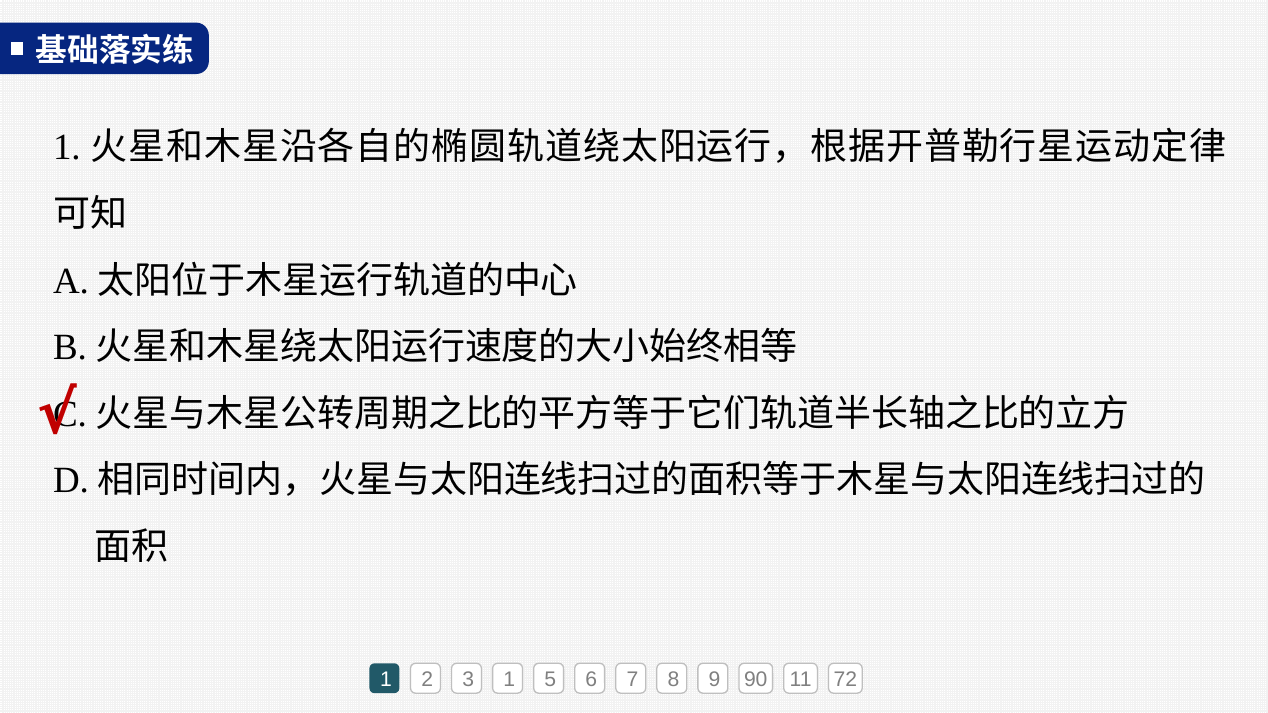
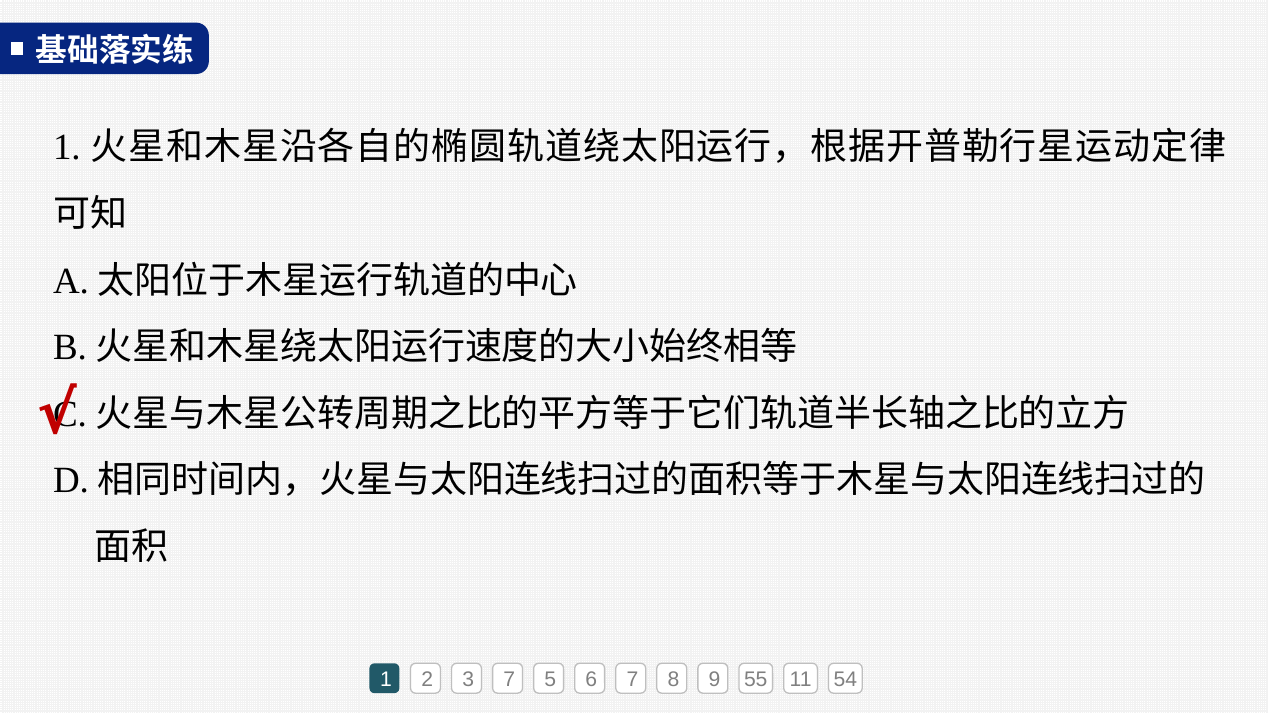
3 1: 1 -> 7
90: 90 -> 55
72: 72 -> 54
